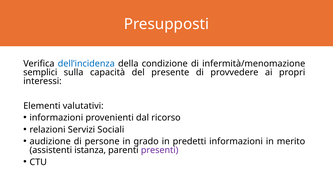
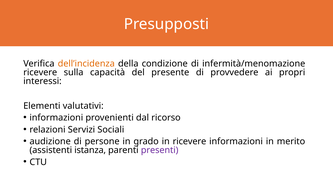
dell’incidenza colour: blue -> orange
semplici at (40, 73): semplici -> ricevere
in predetti: predetti -> ricevere
